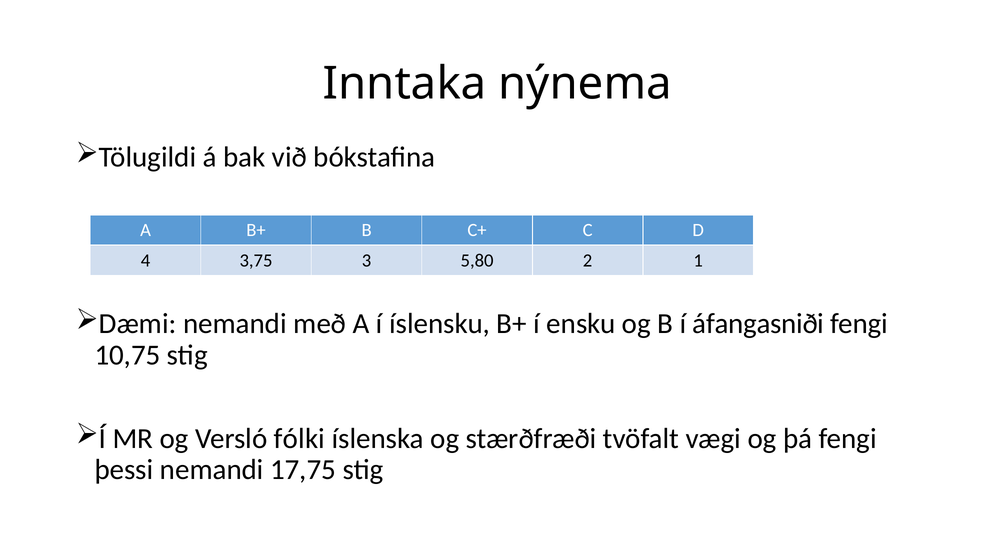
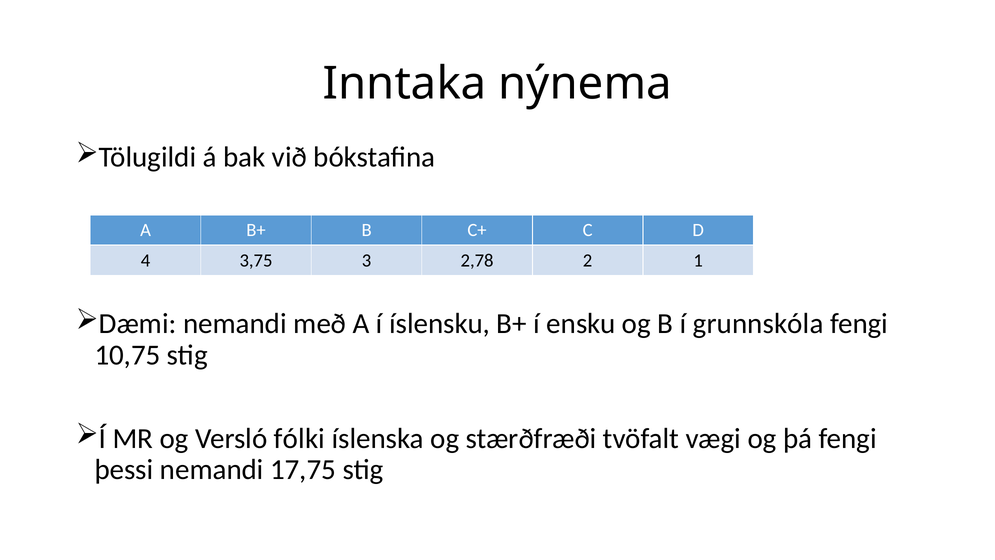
5,80: 5,80 -> 2,78
áfangasniði: áfangasniði -> grunnskóla
